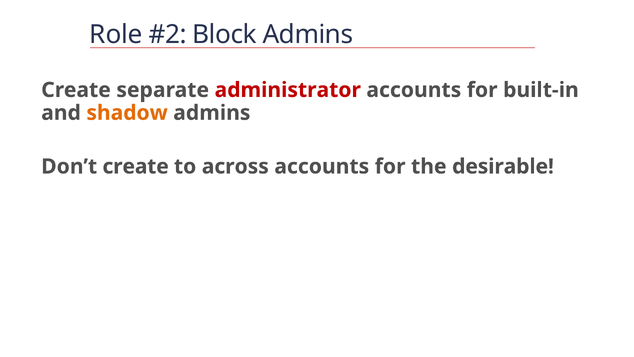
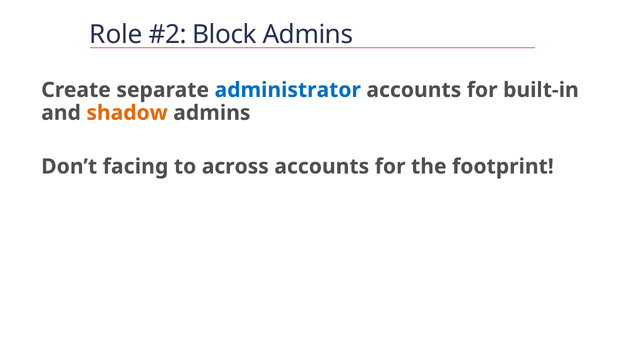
administrator colour: red -> blue
Don’t create: create -> facing
desirable: desirable -> footprint
